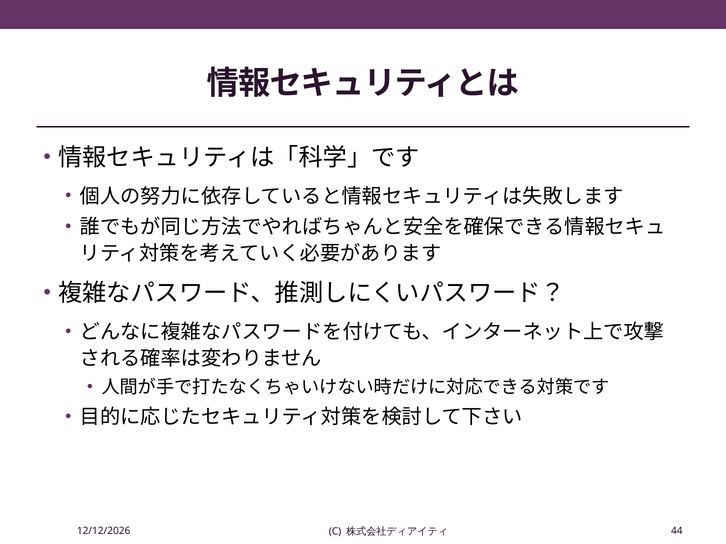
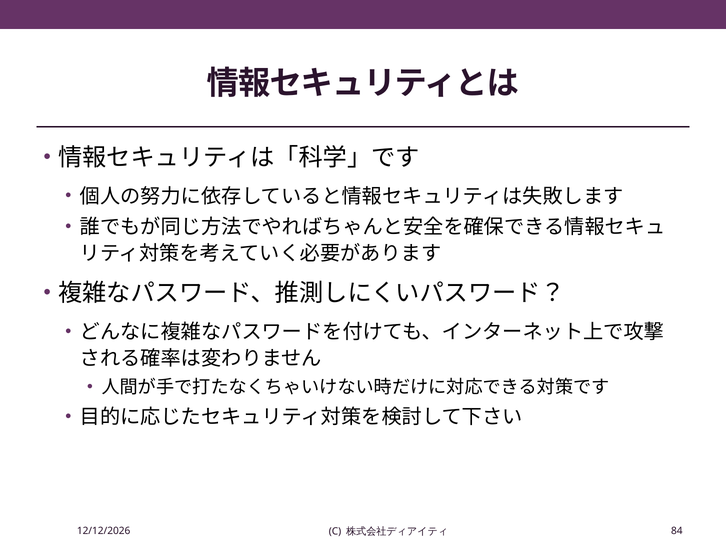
44: 44 -> 84
